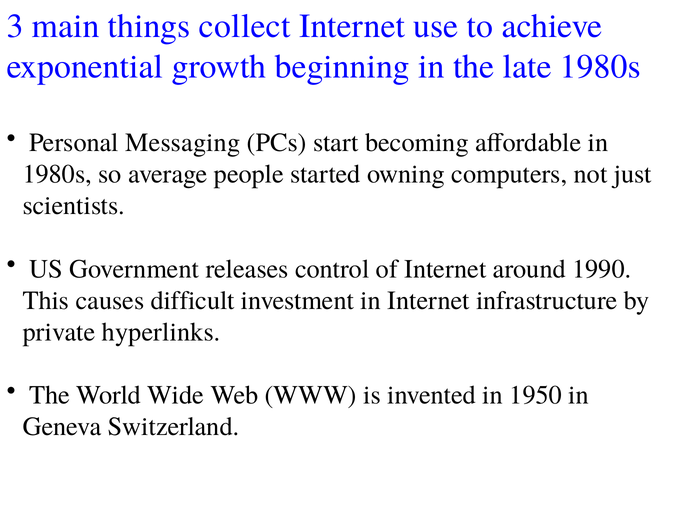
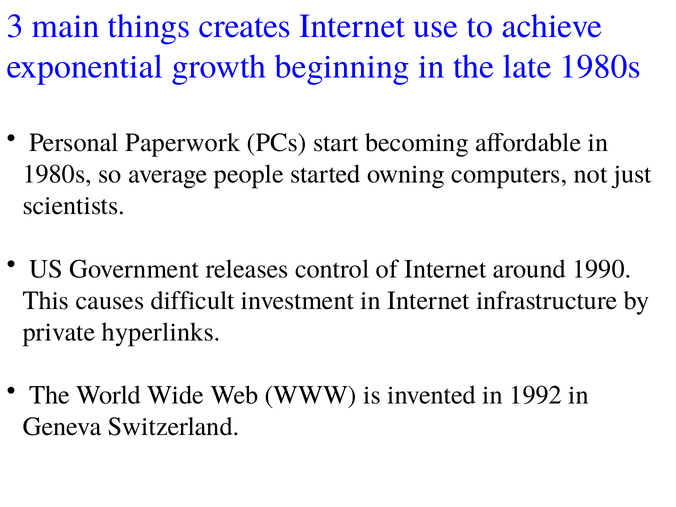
collect: collect -> creates
Messaging: Messaging -> Paperwork
1950: 1950 -> 1992
